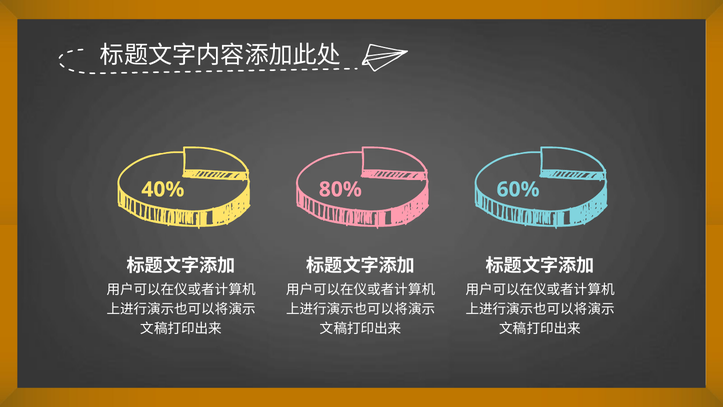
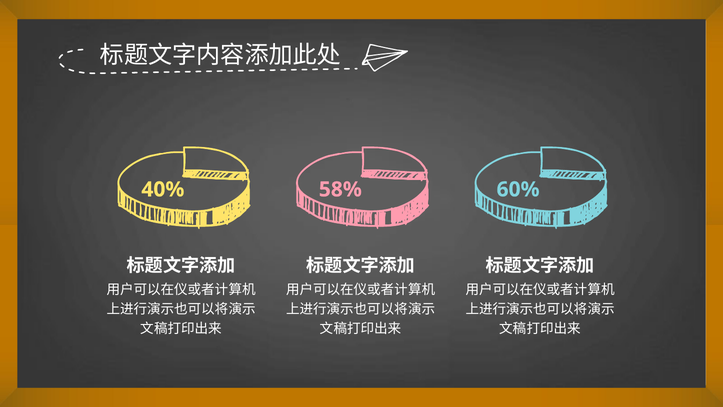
80%: 80% -> 58%
